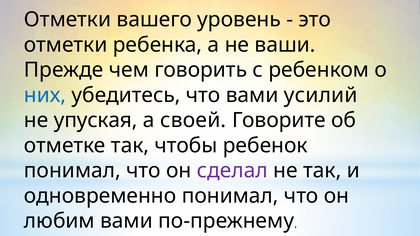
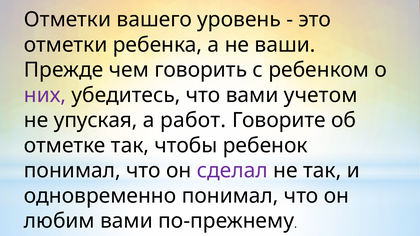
них colour: blue -> purple
усилий: усилий -> учетом
своей: своей -> работ
